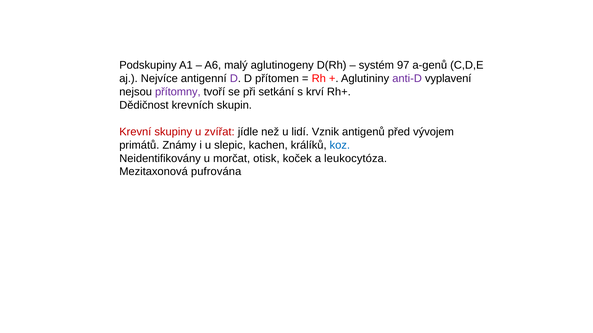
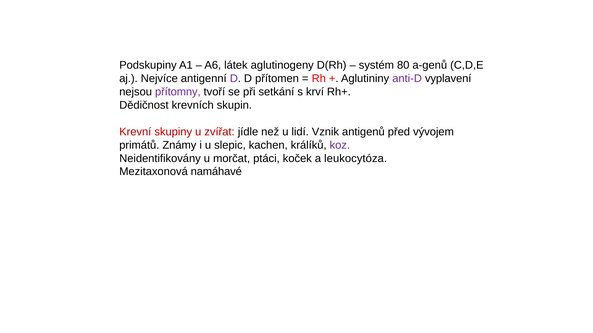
malý: malý -> látek
97: 97 -> 80
koz colour: blue -> purple
otisk: otisk -> ptáci
pufrována: pufrována -> namáhavé
